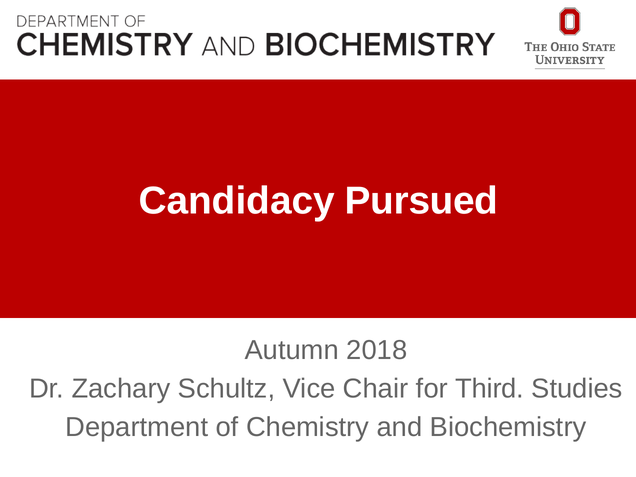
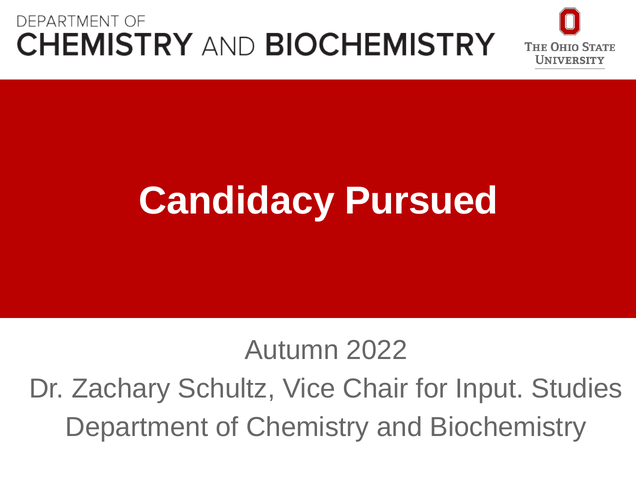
2018: 2018 -> 2022
Third: Third -> Input
